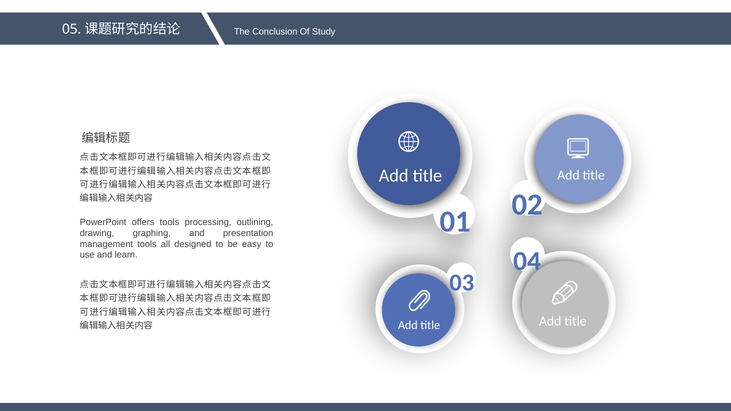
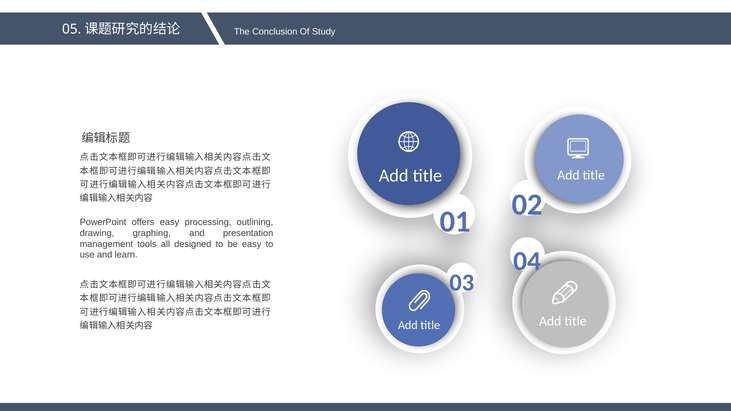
offers tools: tools -> easy
